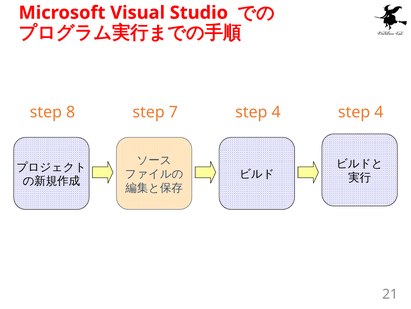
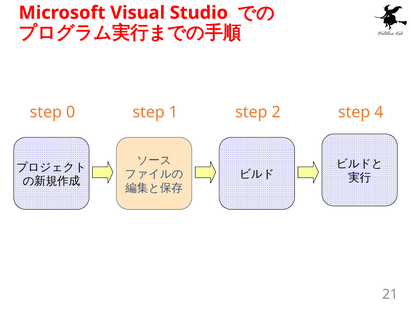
8: 8 -> 0
7: 7 -> 1
4 at (276, 112): 4 -> 2
